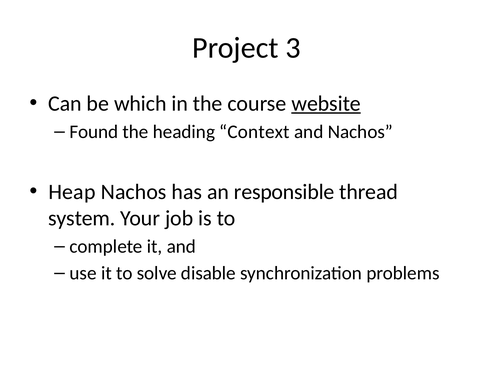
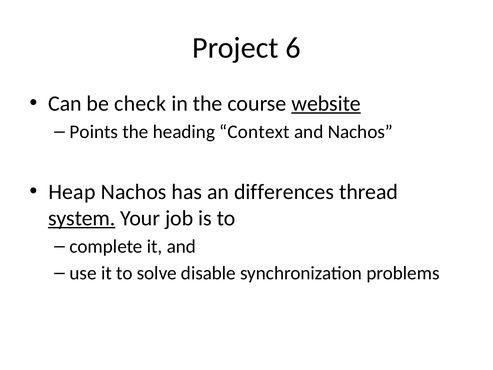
3: 3 -> 6
which: which -> check
Found: Found -> Points
responsible: responsible -> differences
system underline: none -> present
